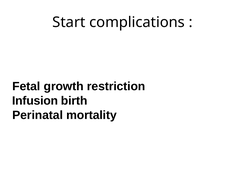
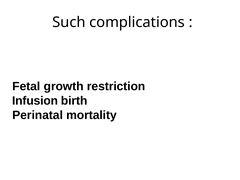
Start: Start -> Such
